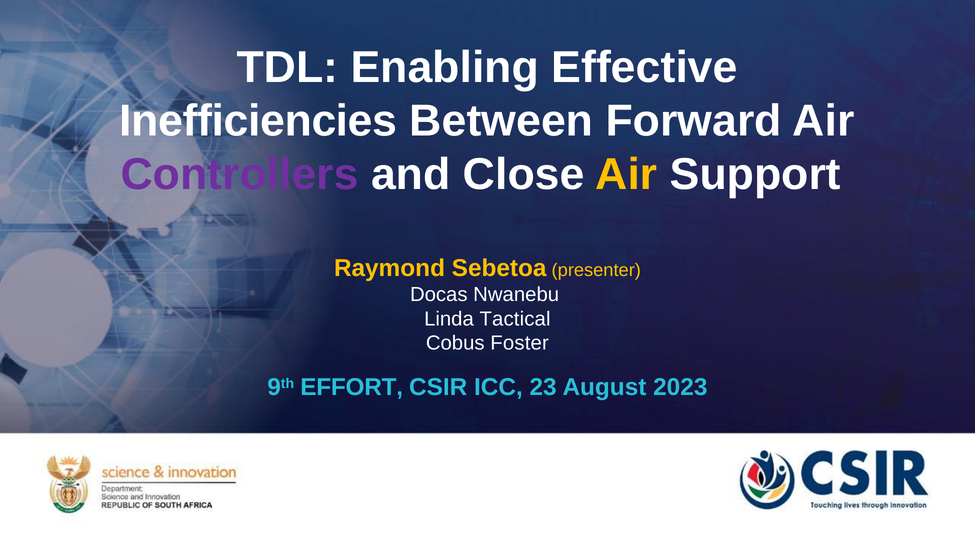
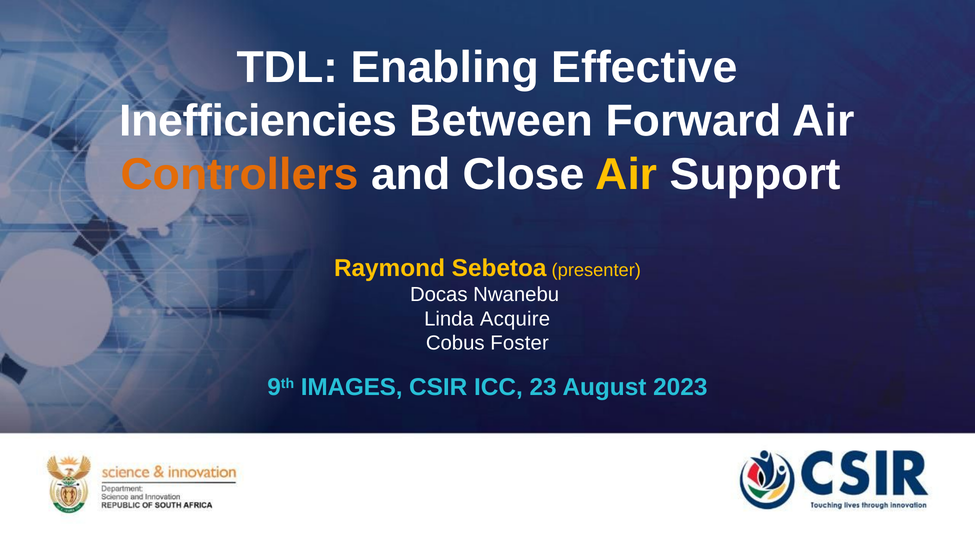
Controllers colour: purple -> orange
Tactical: Tactical -> Acquire
EFFORT: EFFORT -> IMAGES
